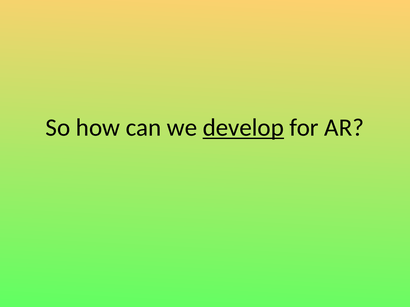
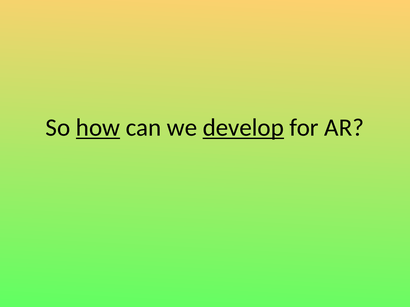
how underline: none -> present
